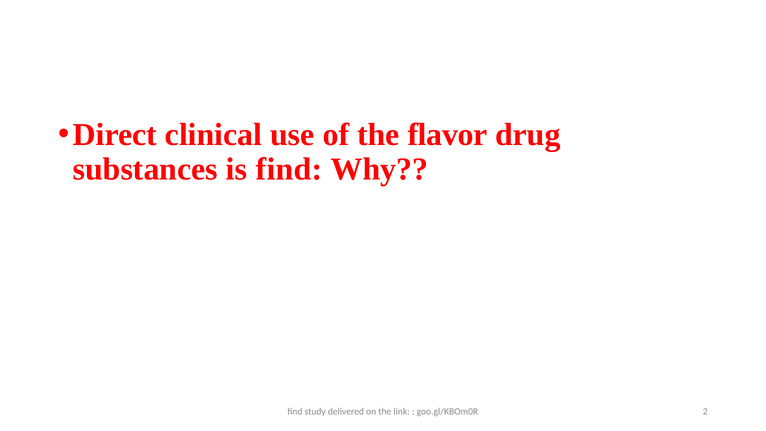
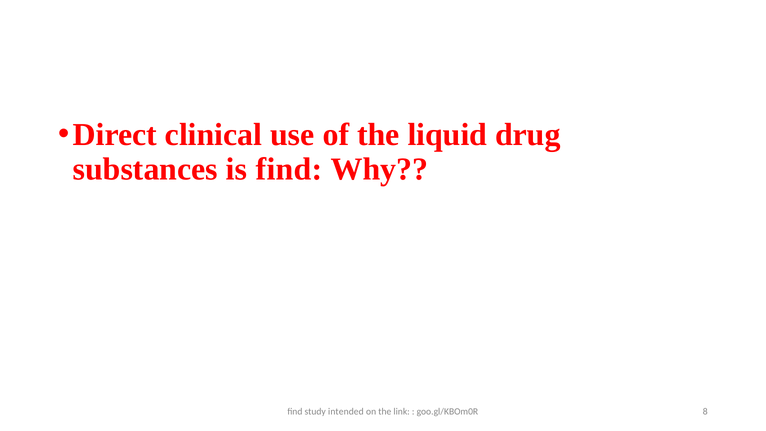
flavor: flavor -> liquid
delivered: delivered -> intended
2: 2 -> 8
